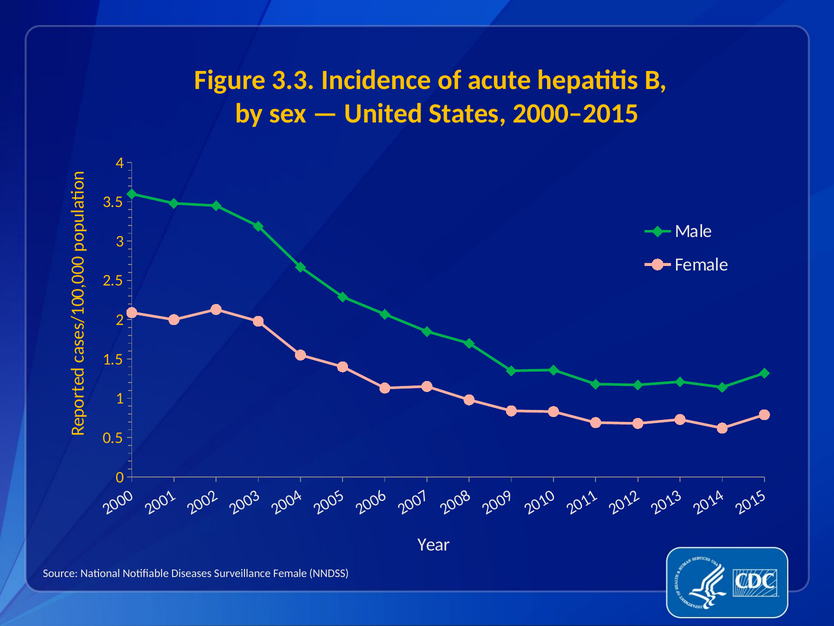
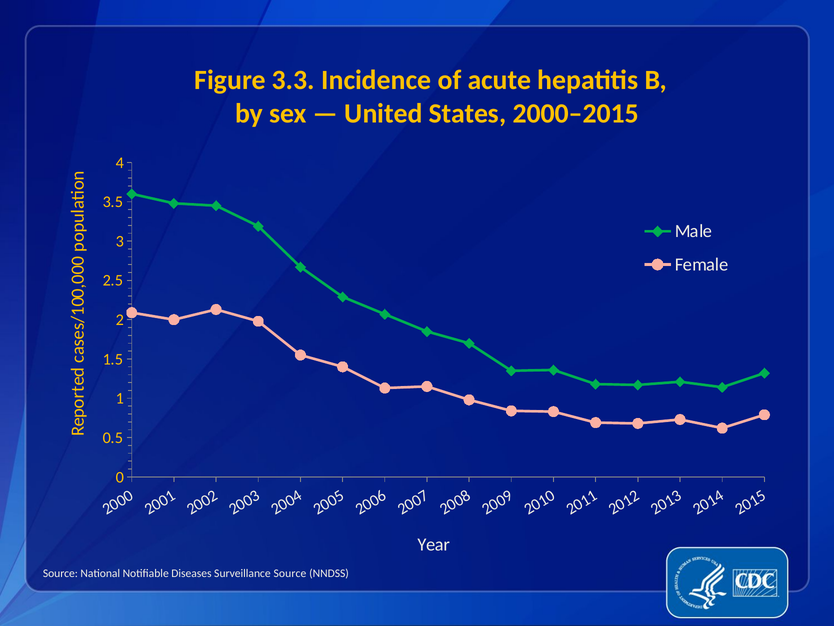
Surveillance Female: Female -> Source
